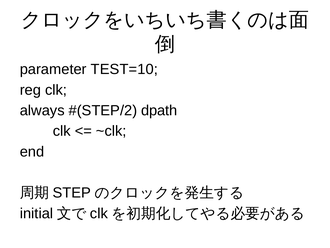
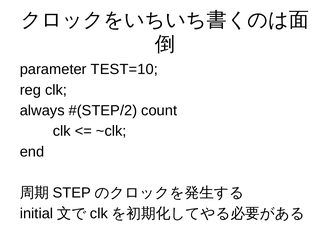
dpath: dpath -> count
